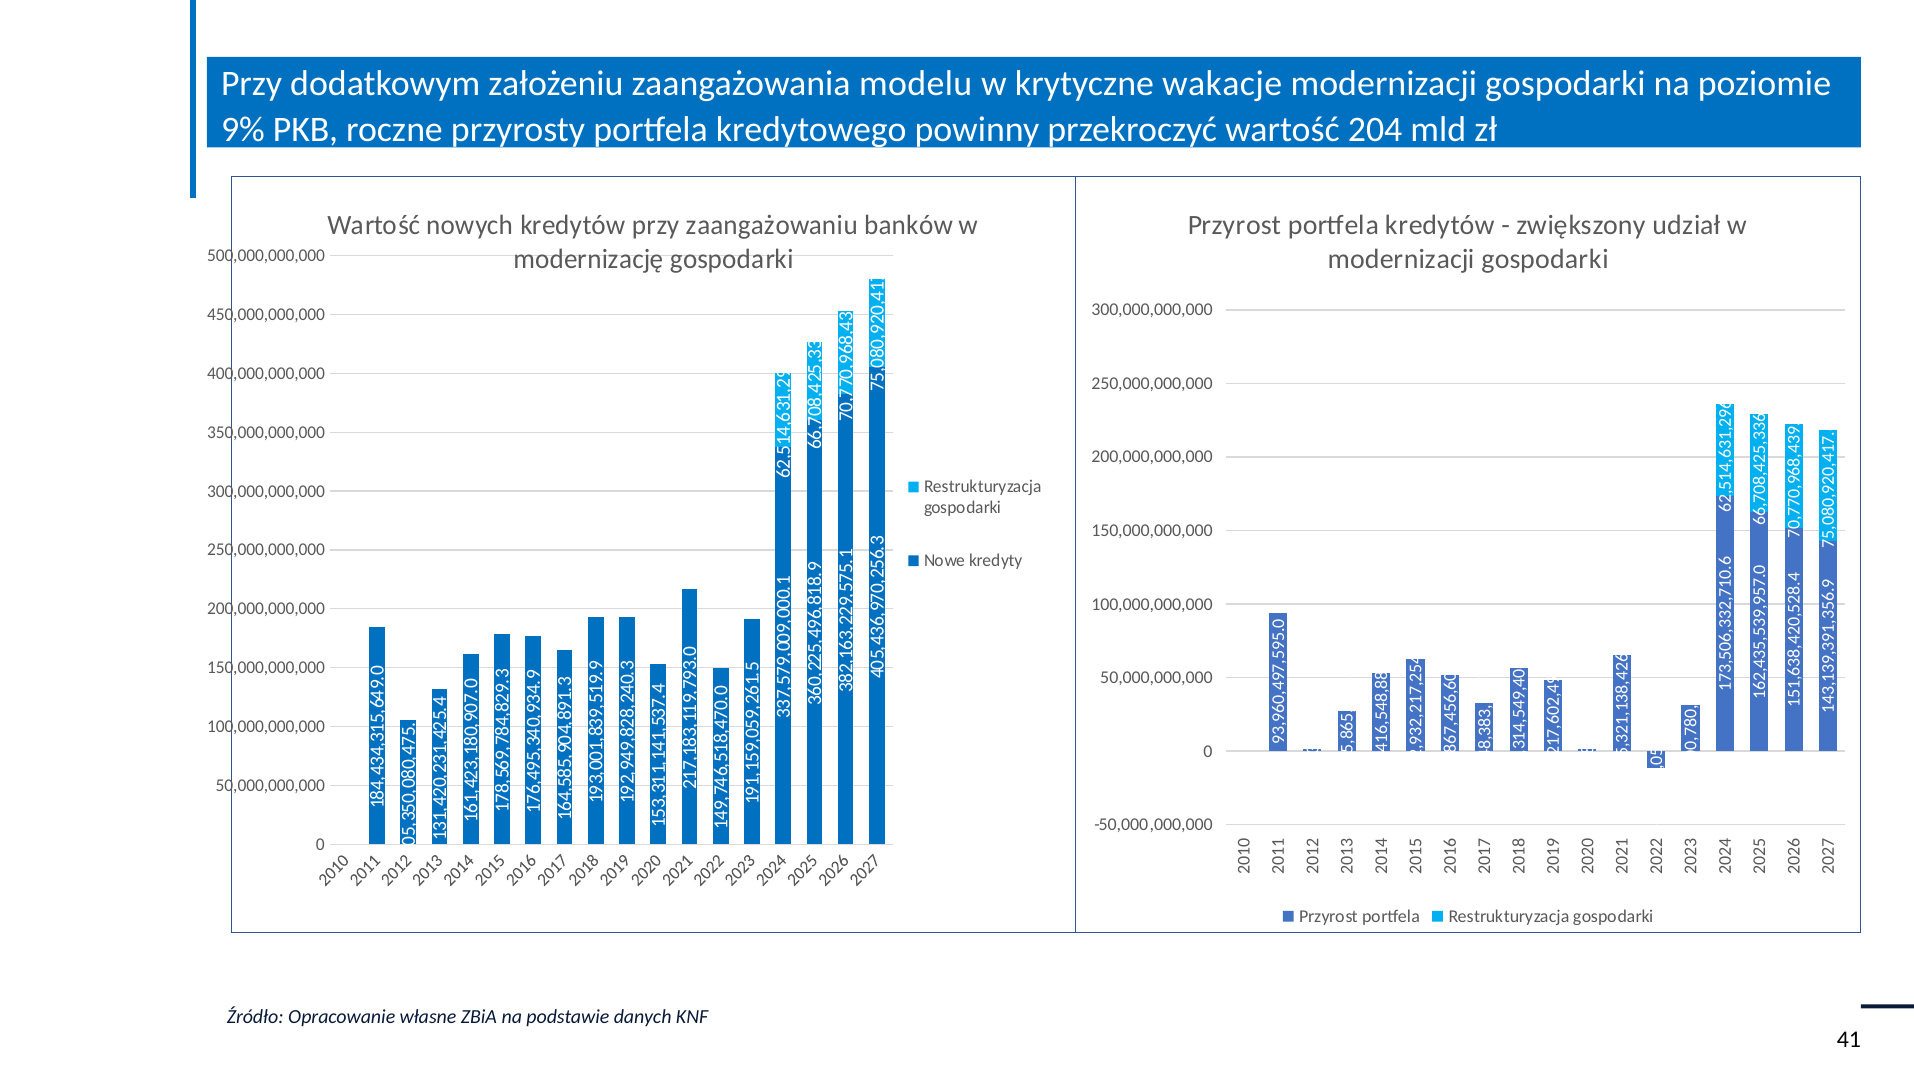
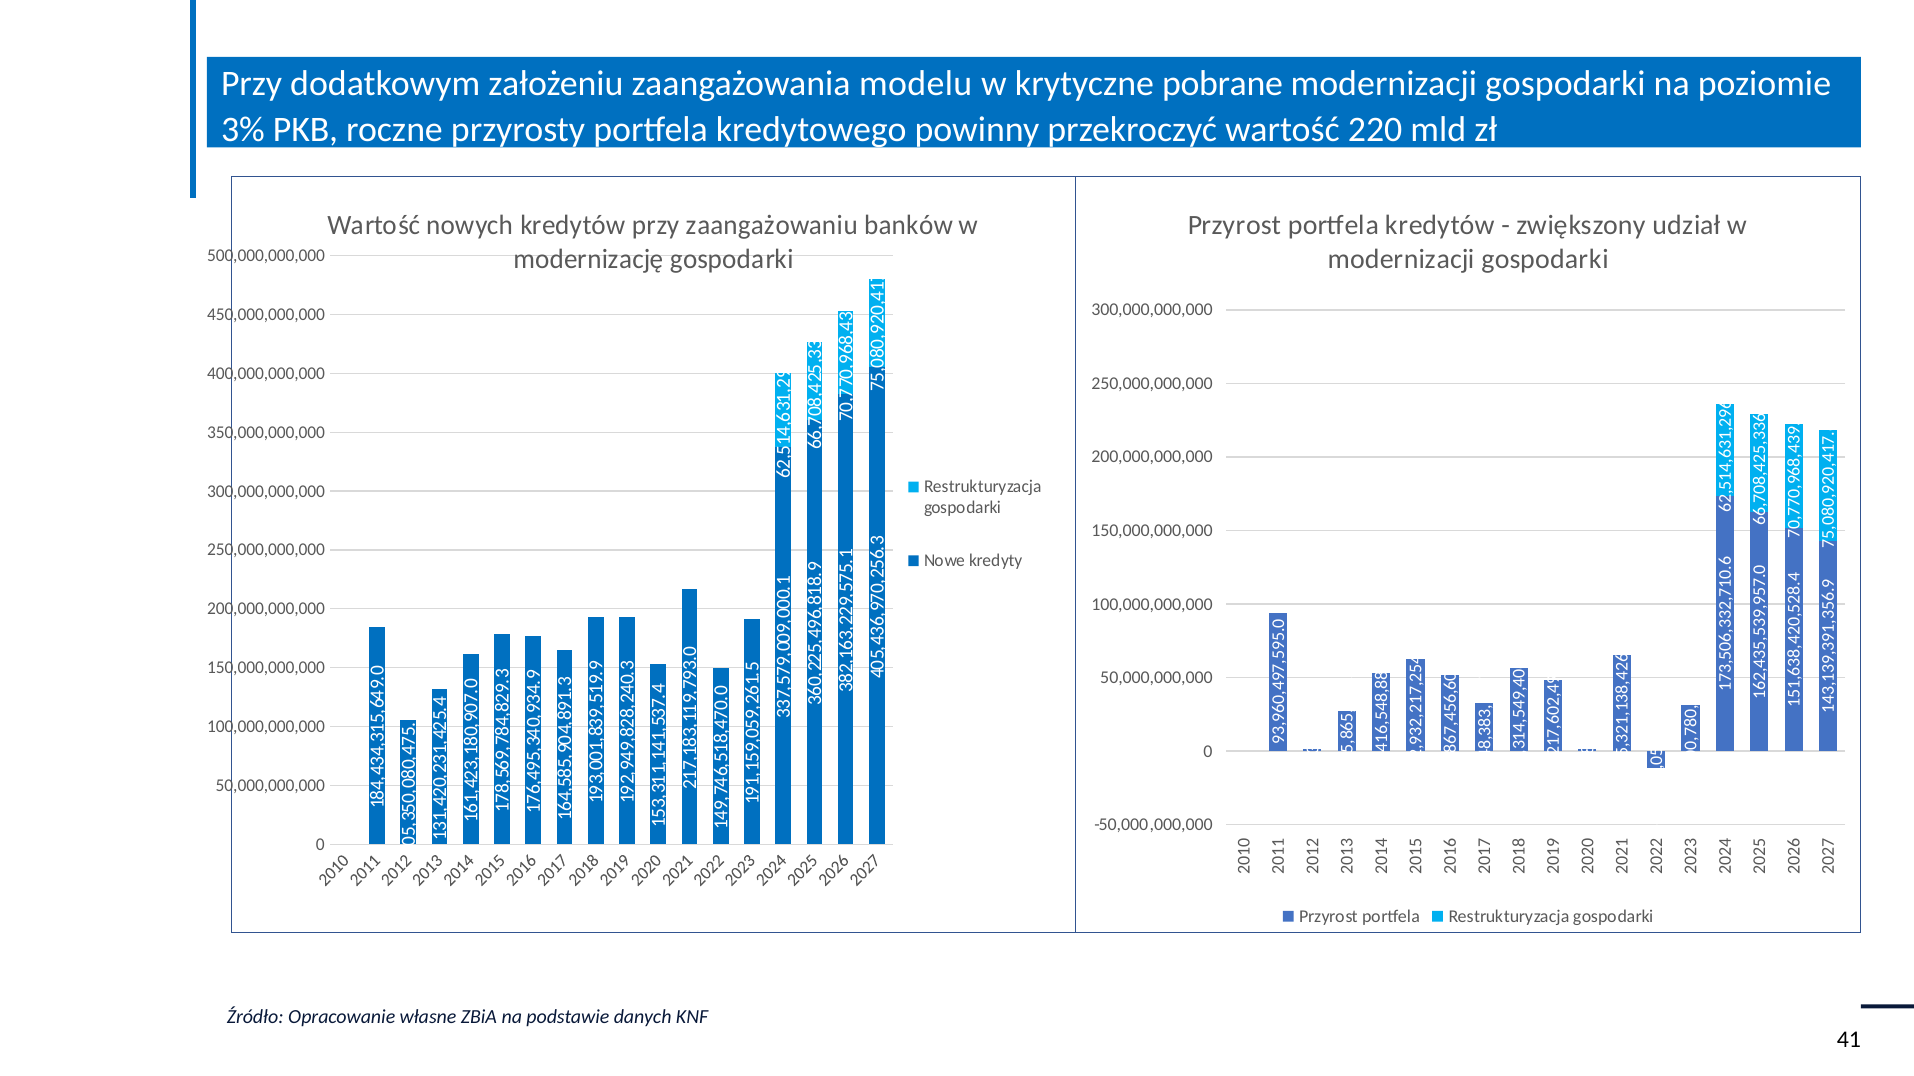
wakacje: wakacje -> pobrane
9%: 9% -> 3%
204: 204 -> 220
